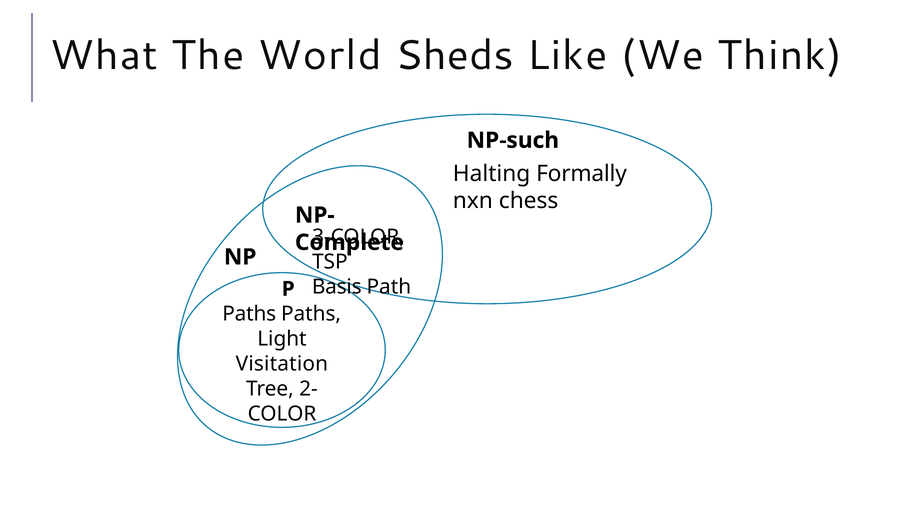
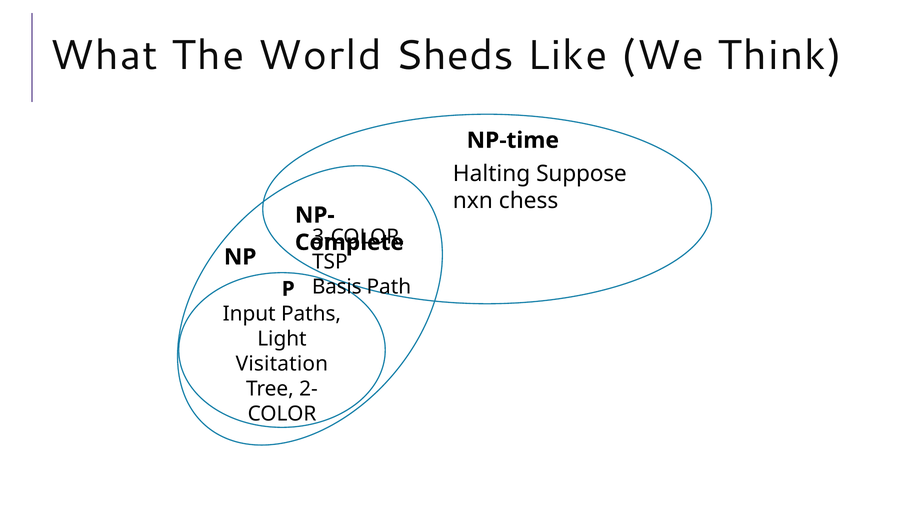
NP-such: NP-such -> NP-time
Formally: Formally -> Suppose
Paths at (249, 314): Paths -> Input
